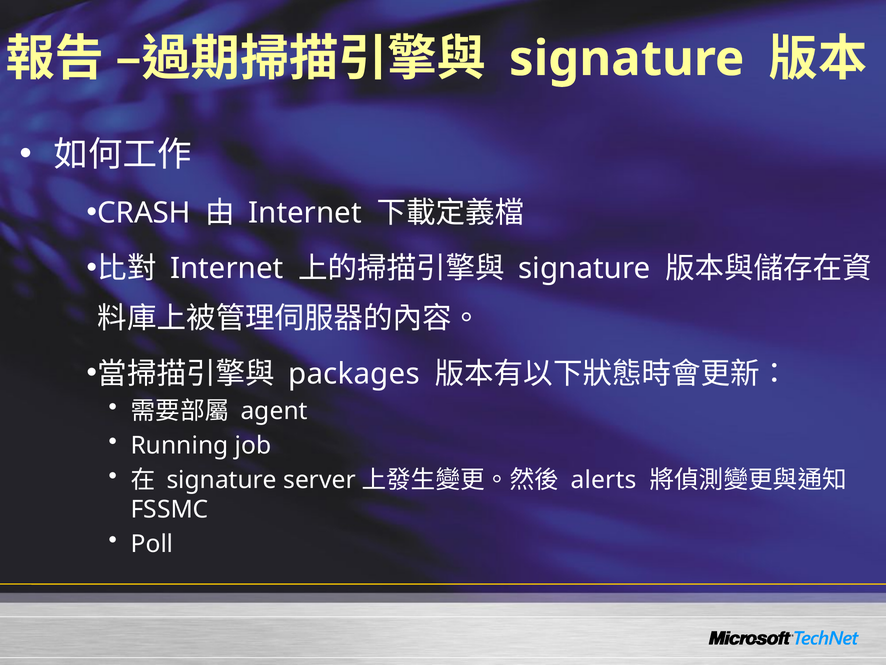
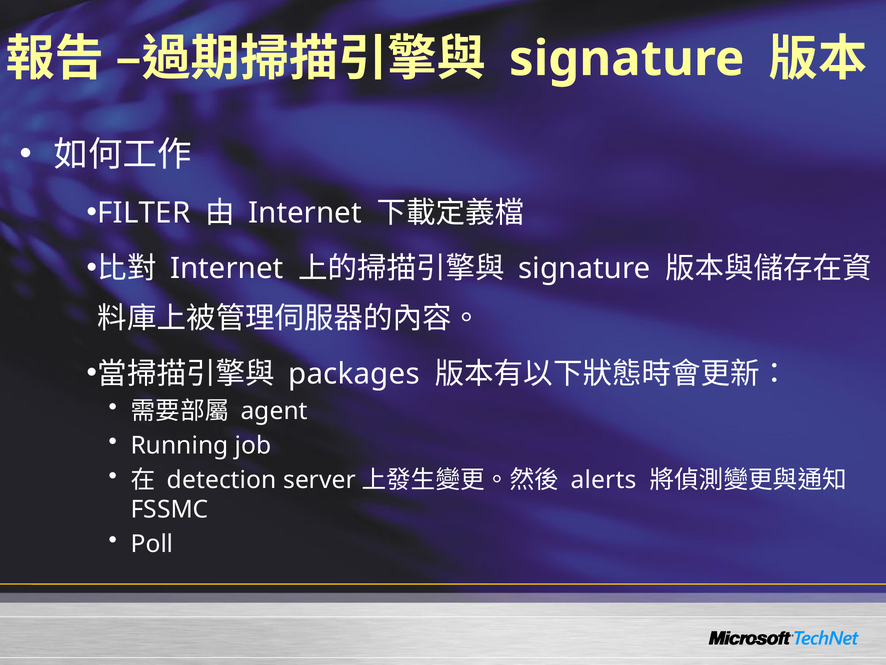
CRASH: CRASH -> FILTER
signature at (222, 480): signature -> detection
